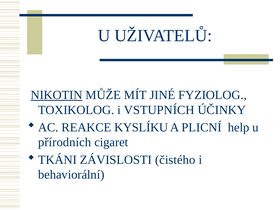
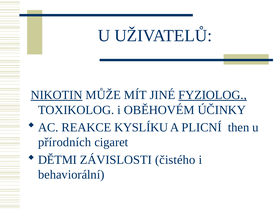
FYZIOLOG underline: none -> present
VSTUPNÍCH: VSTUPNÍCH -> OBĚHOVÉM
help: help -> then
TKÁNI: TKÁNI -> DĚTMI
